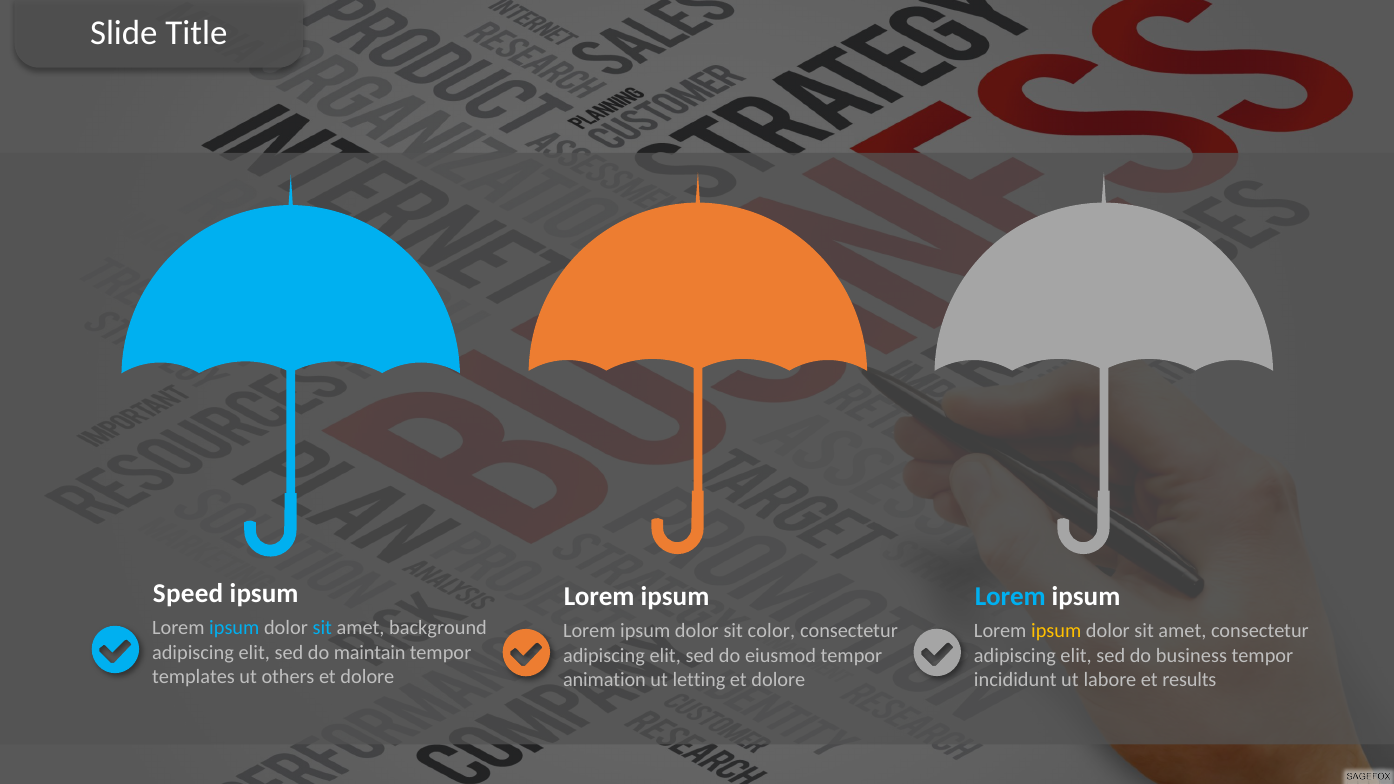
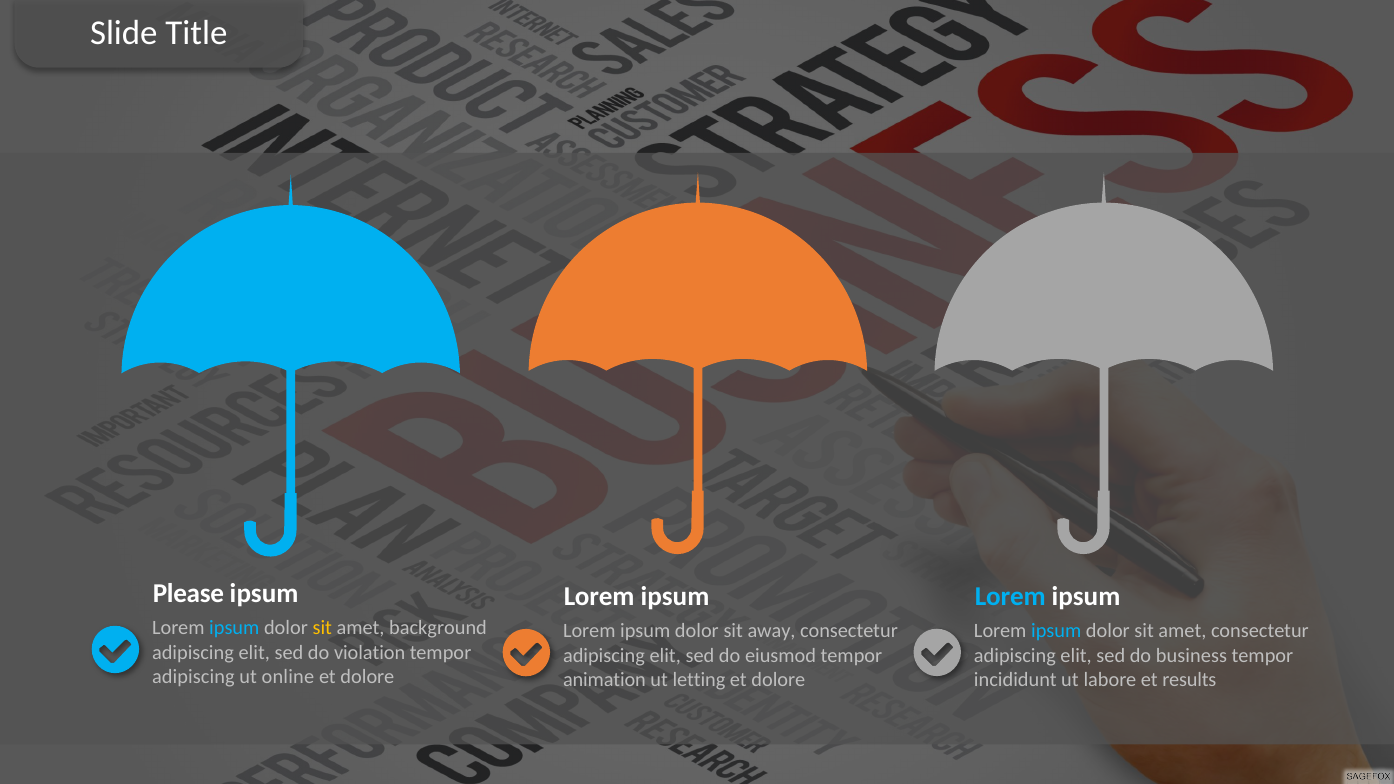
Speed: Speed -> Please
sit at (322, 628) colour: light blue -> yellow
ipsum at (1056, 631) colour: yellow -> light blue
color: color -> away
maintain: maintain -> violation
templates at (193, 677): templates -> adipiscing
others: others -> online
